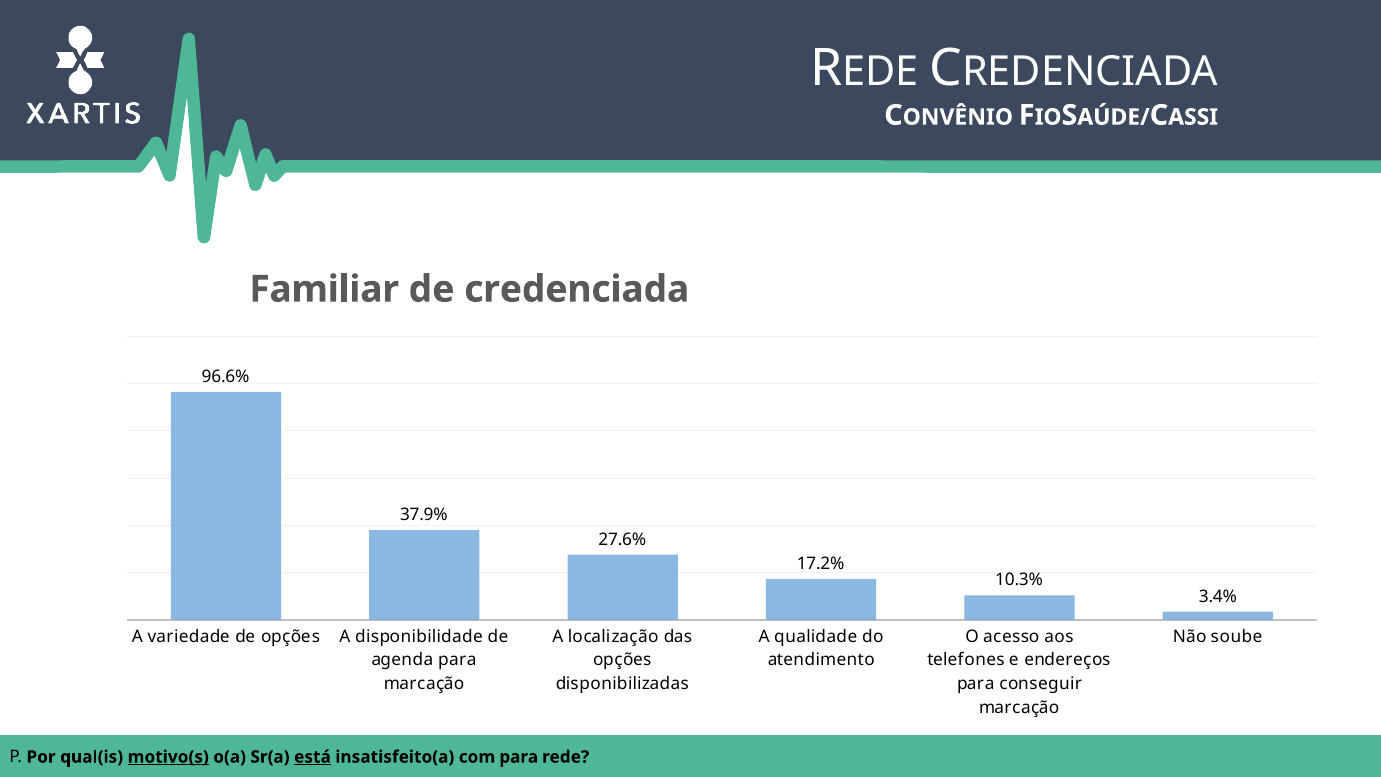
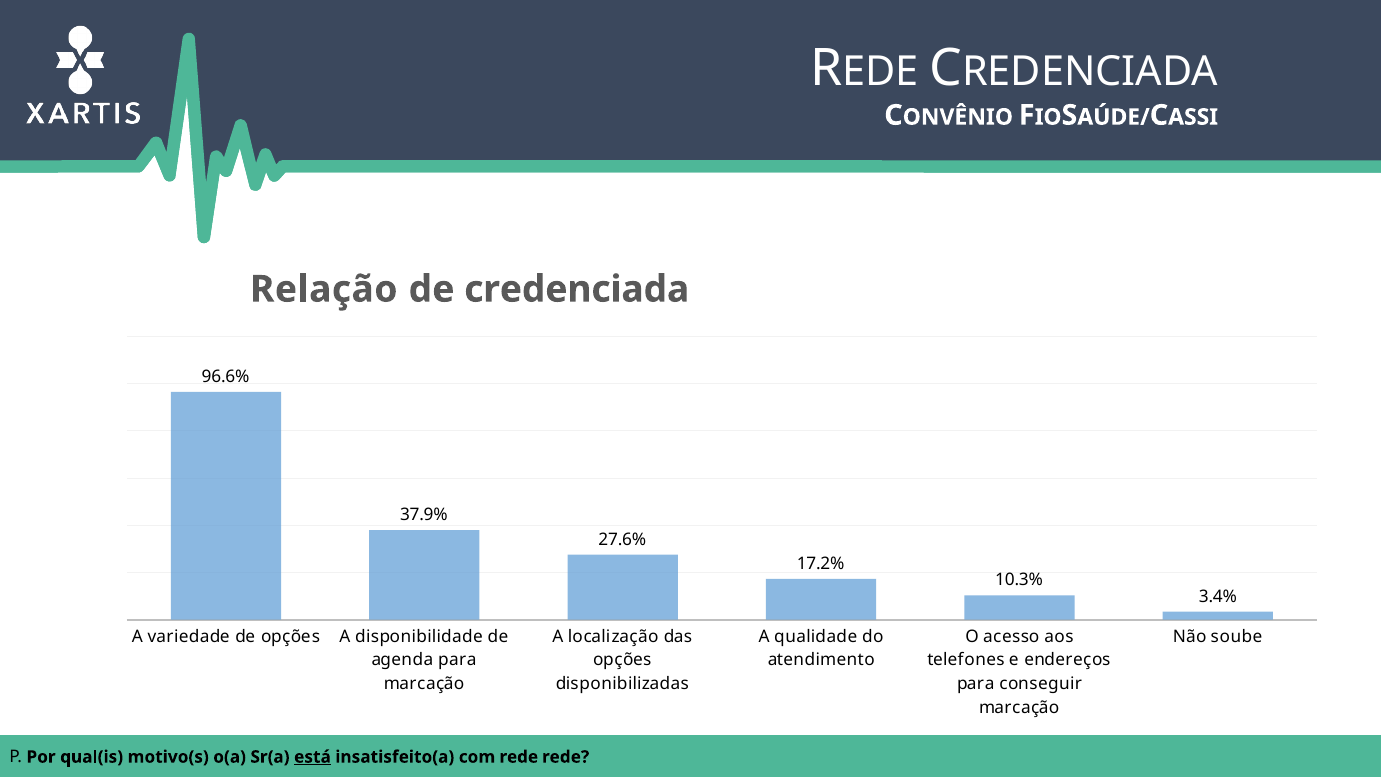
Familiar: Familiar -> Relação
motivo(s underline: present -> none
com para: para -> rede
